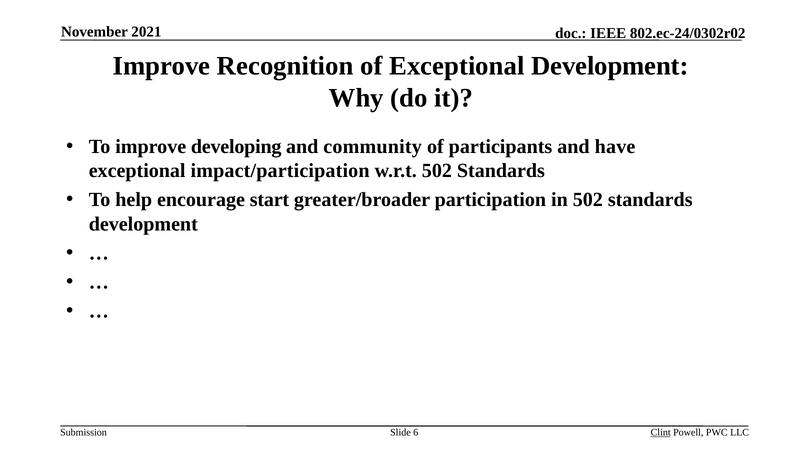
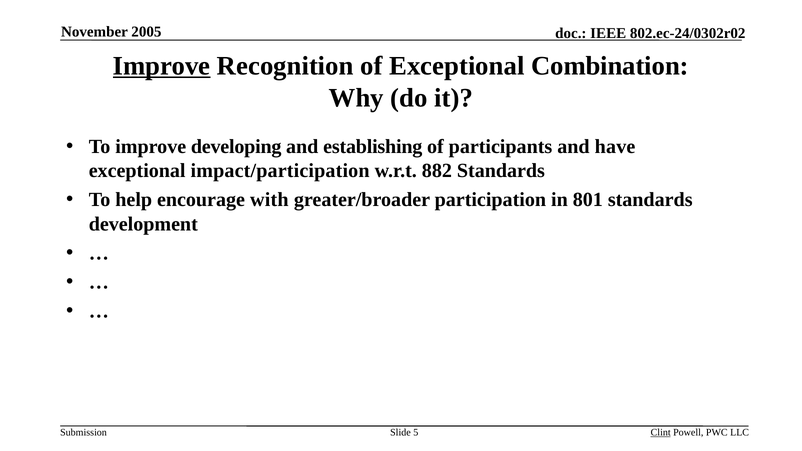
2021: 2021 -> 2005
Improve at (162, 66) underline: none -> present
Exceptional Development: Development -> Combination
community: community -> establishing
w.r.t 502: 502 -> 882
start: start -> with
in 502: 502 -> 801
6: 6 -> 5
